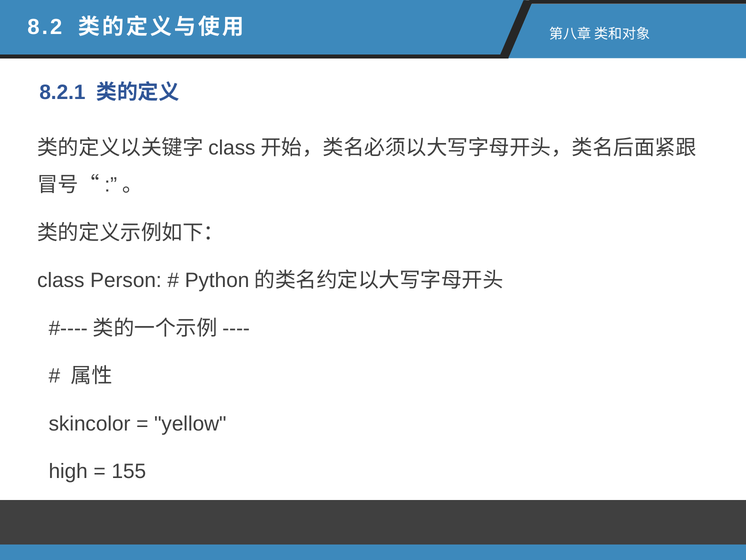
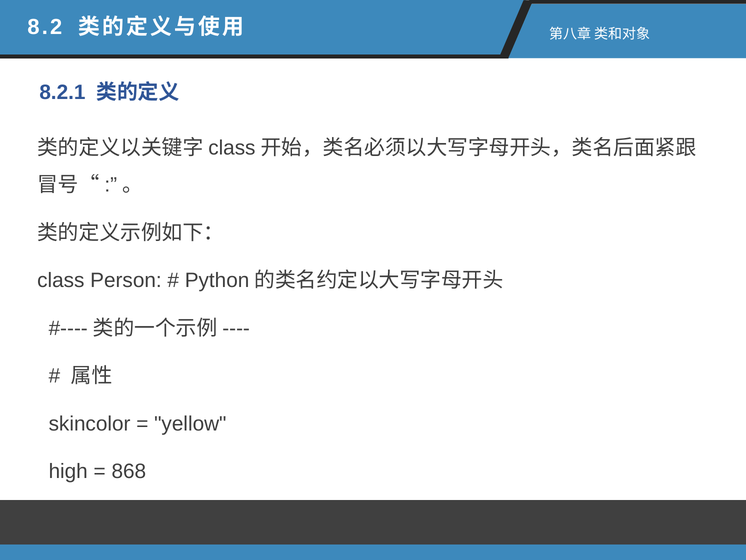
155: 155 -> 868
